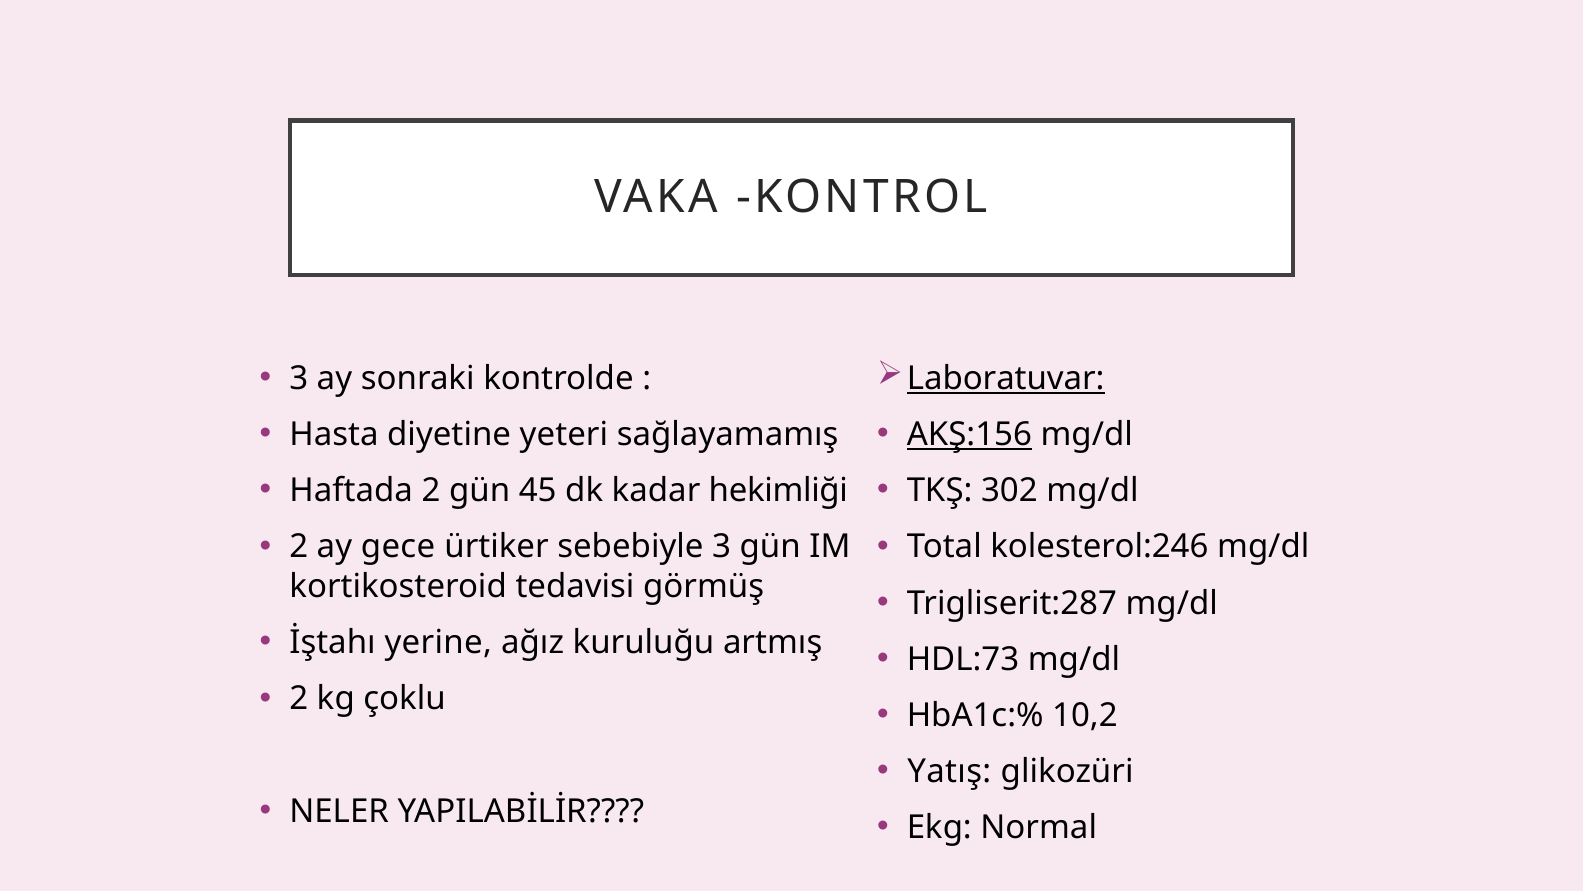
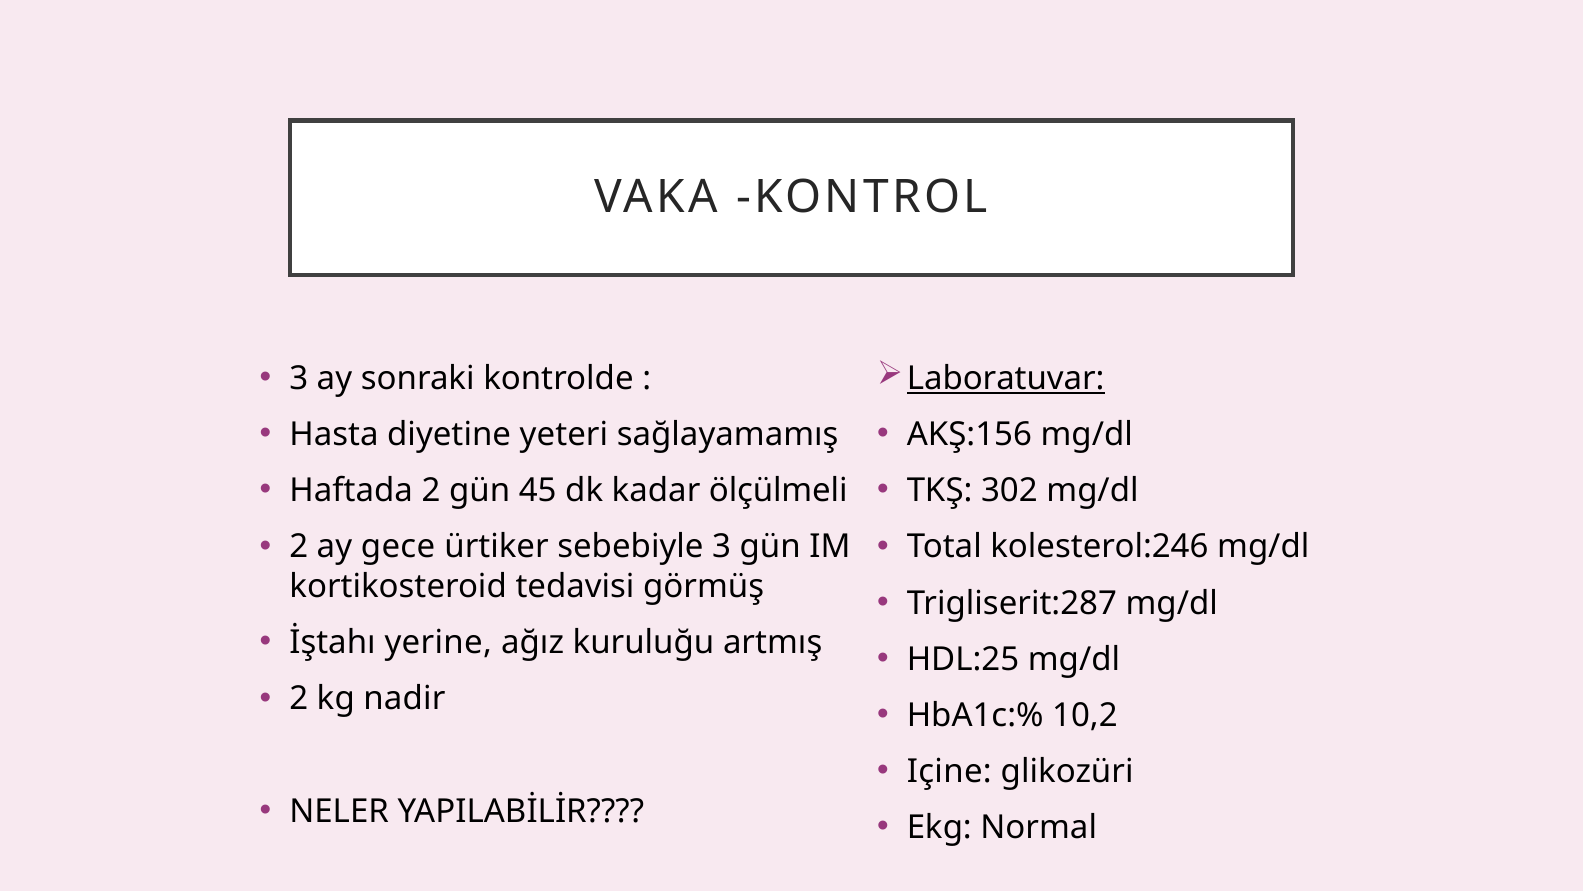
AKŞ:156 underline: present -> none
hekimliği: hekimliği -> ölçülmeli
HDL:73: HDL:73 -> HDL:25
çoklu: çoklu -> nadir
Yatış: Yatış -> Içine
